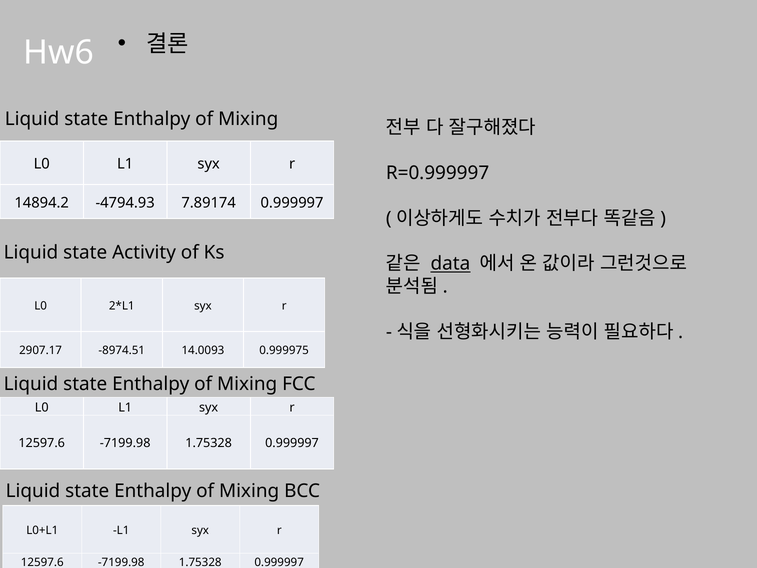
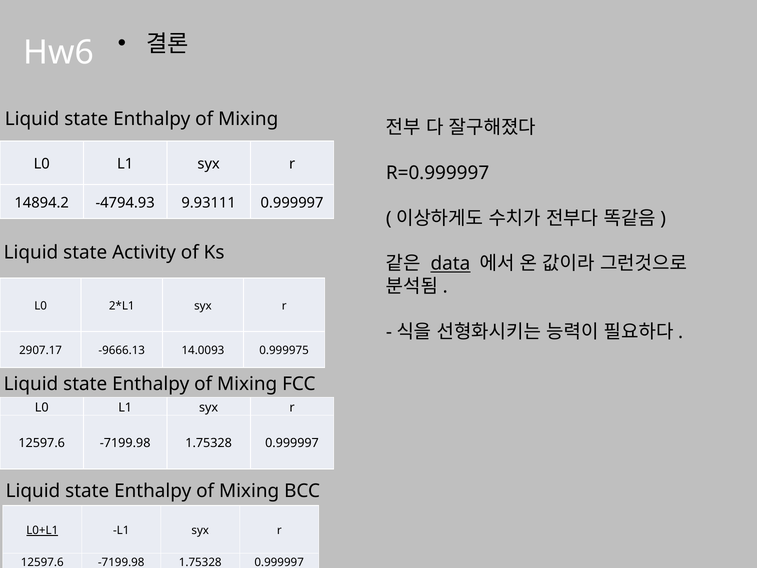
7.89174: 7.89174 -> 9.93111
-8974.51: -8974.51 -> -9666.13
L0+L1 underline: none -> present
